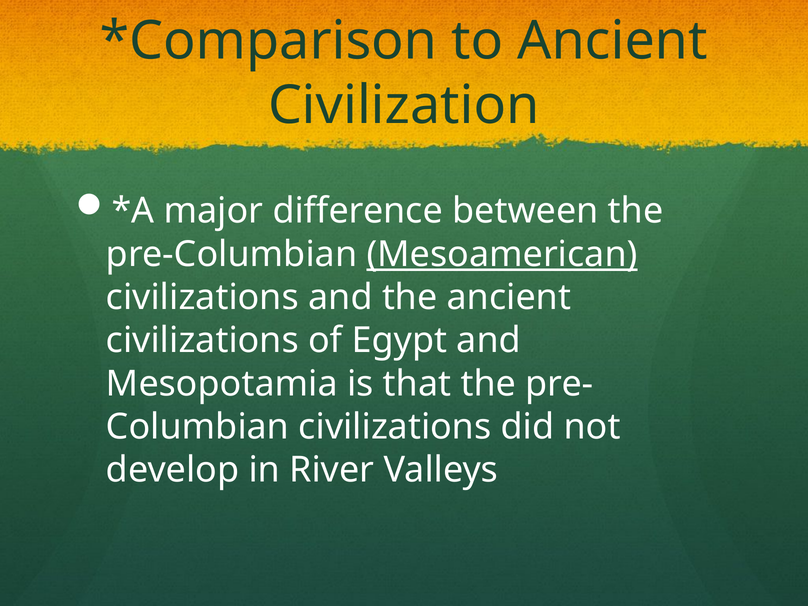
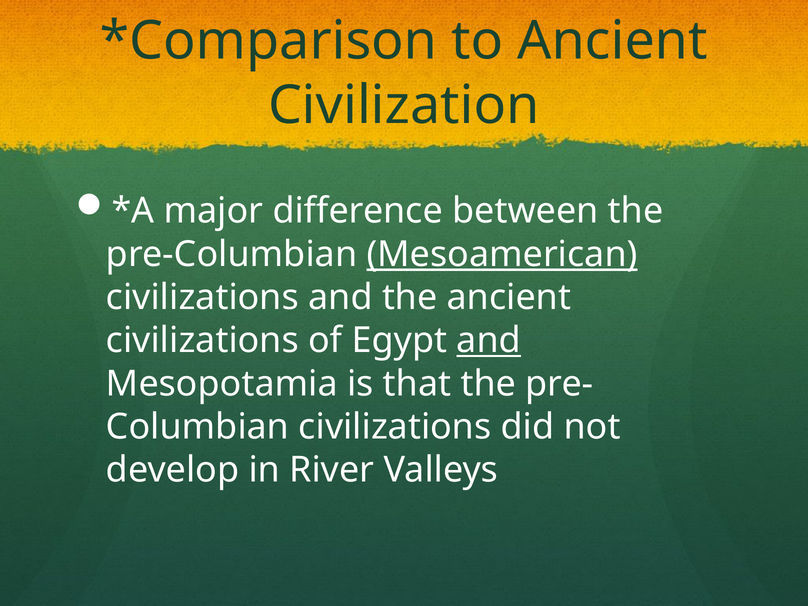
and at (489, 341) underline: none -> present
